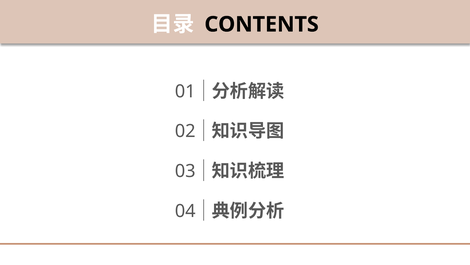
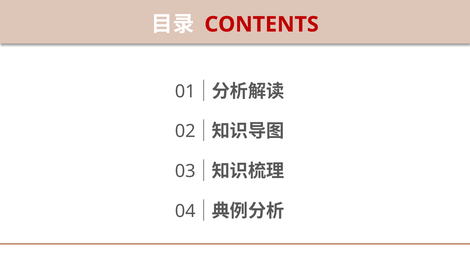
CONTENTS colour: black -> red
